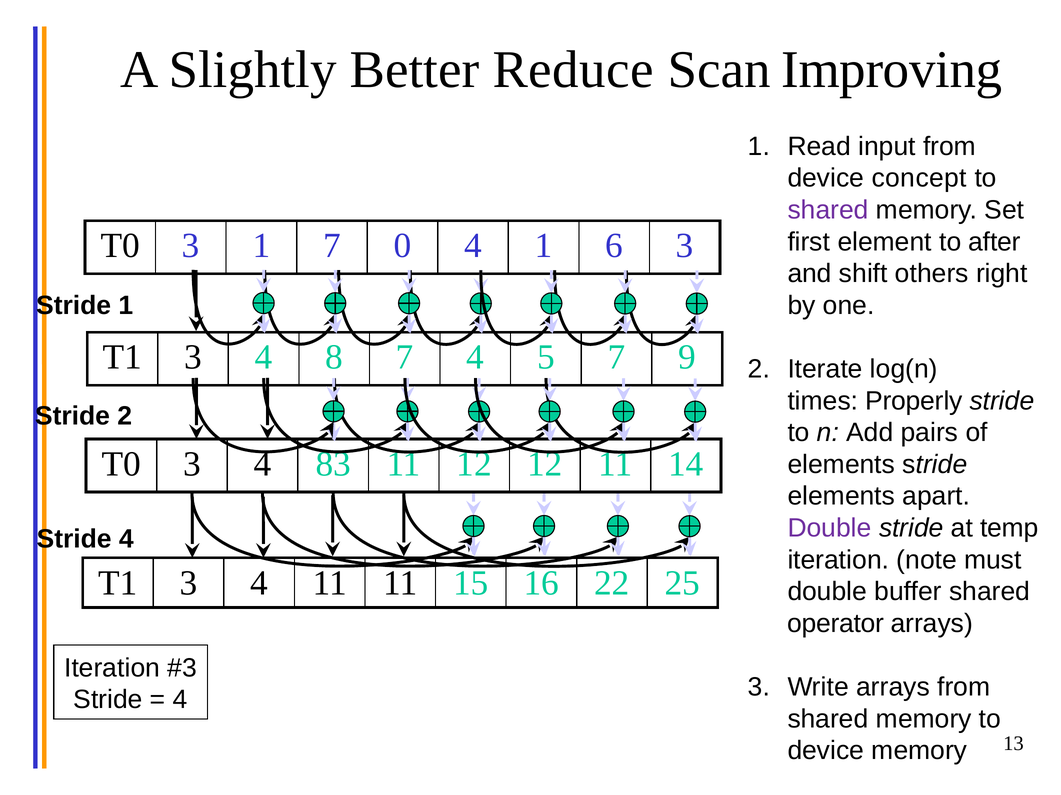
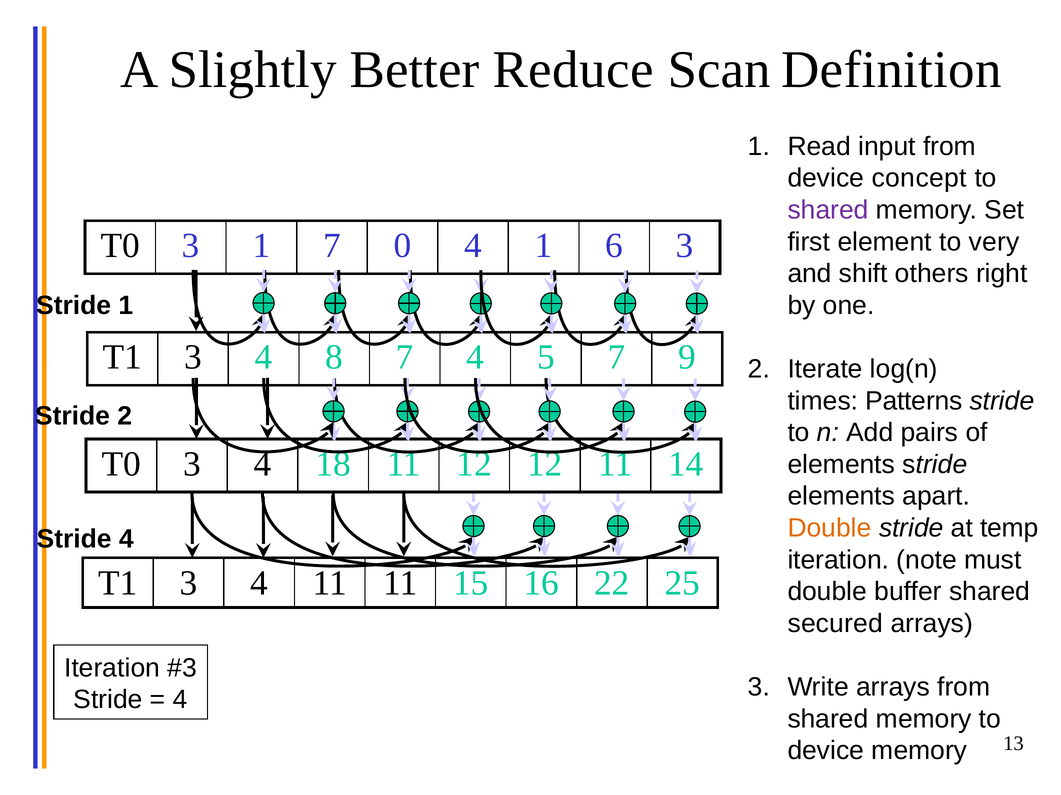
Improving: Improving -> Definition
after: after -> very
Properly: Properly -> Patterns
83: 83 -> 18
Double at (830, 529) colour: purple -> orange
operator: operator -> secured
